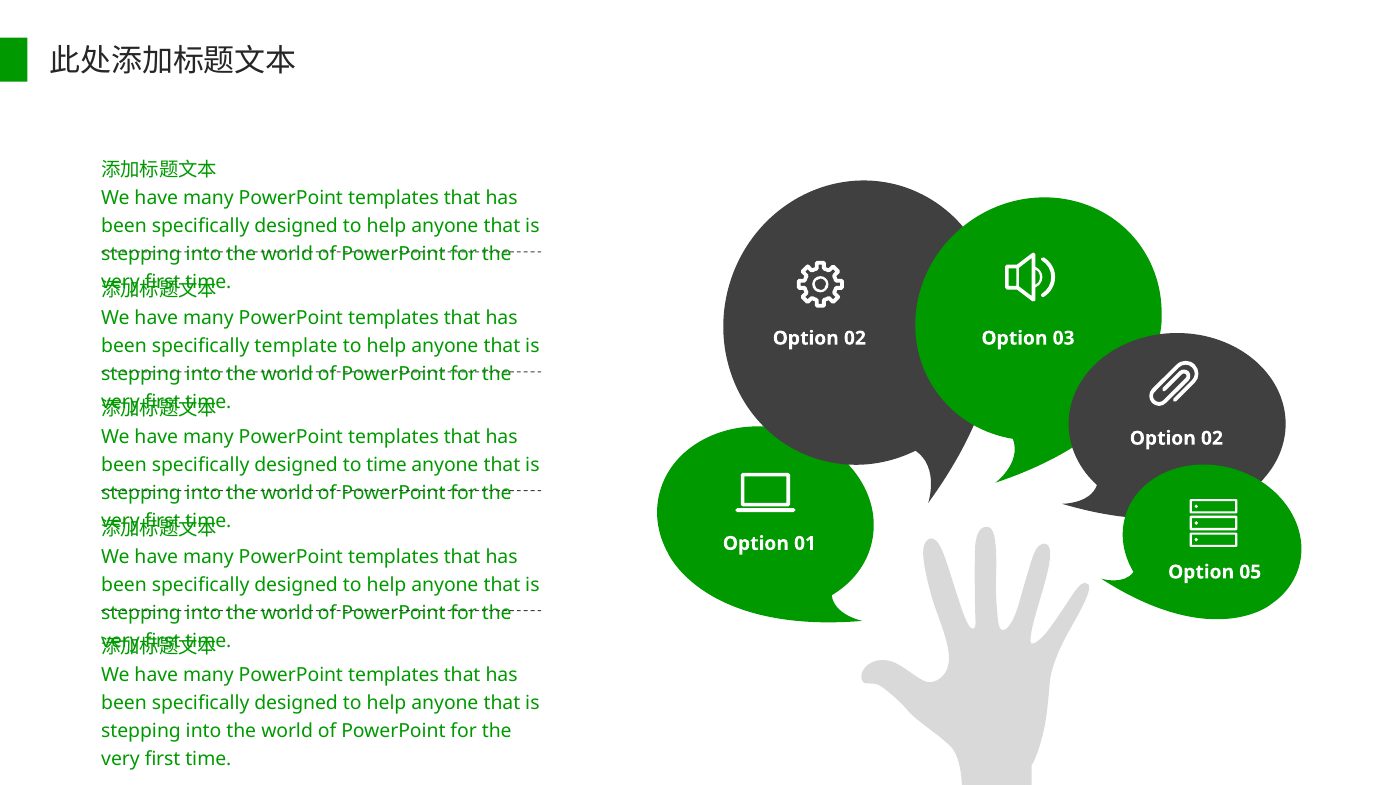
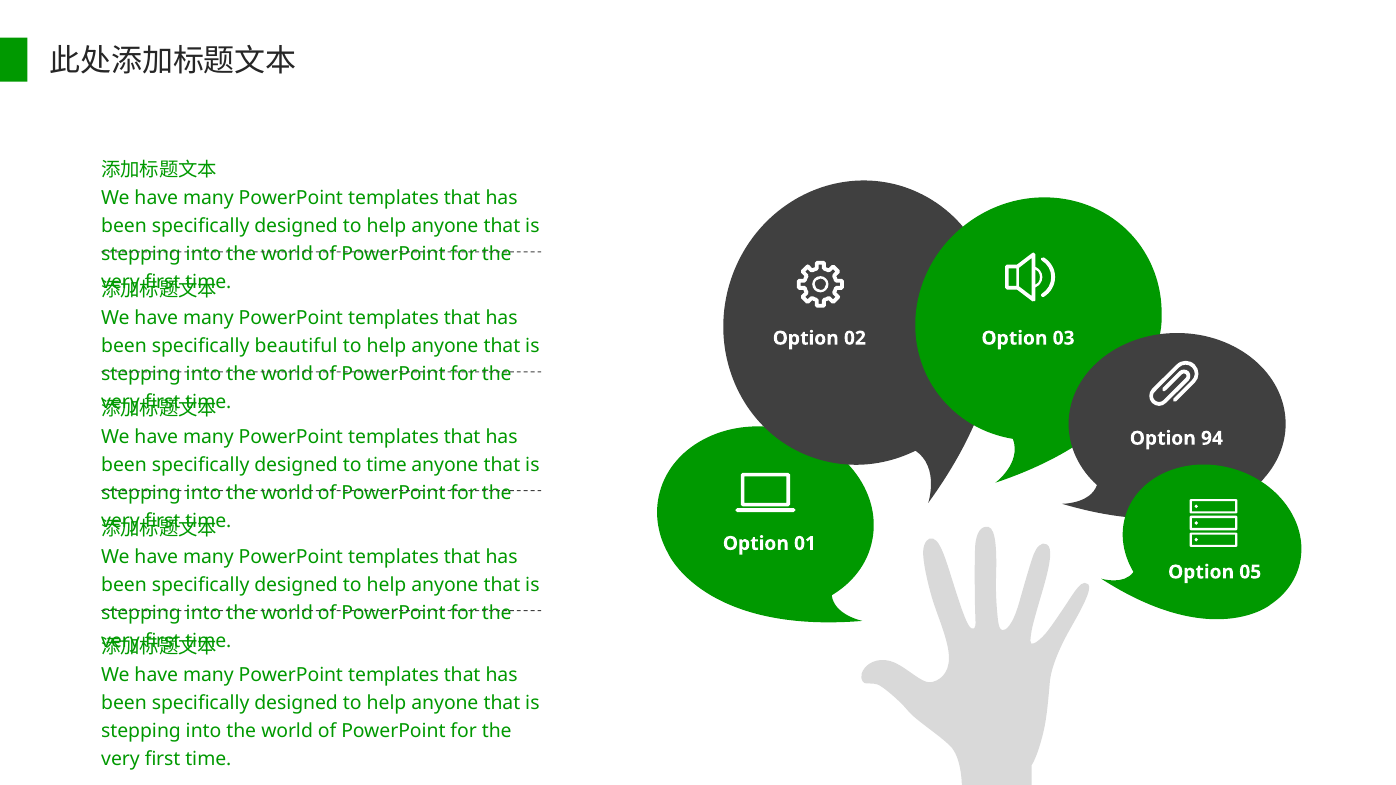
template: template -> beautiful
02 at (1212, 438): 02 -> 94
